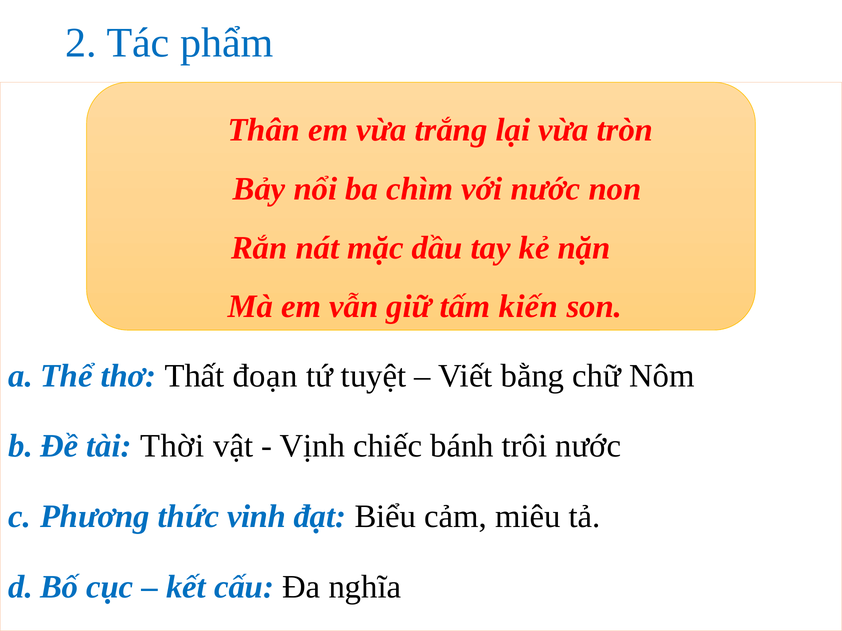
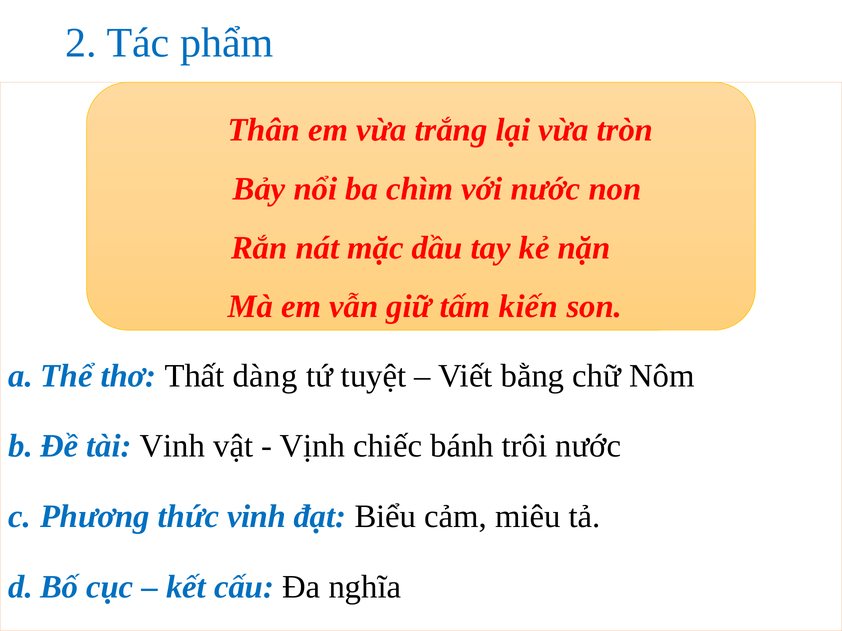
đoạn: đoạn -> dàng
tài Thời: Thời -> Vinh
